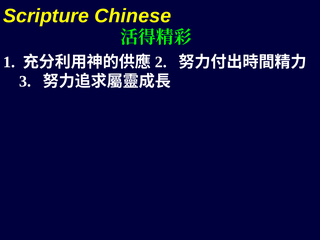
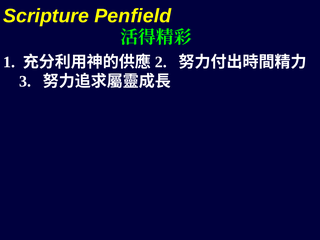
Chinese: Chinese -> Penfield
